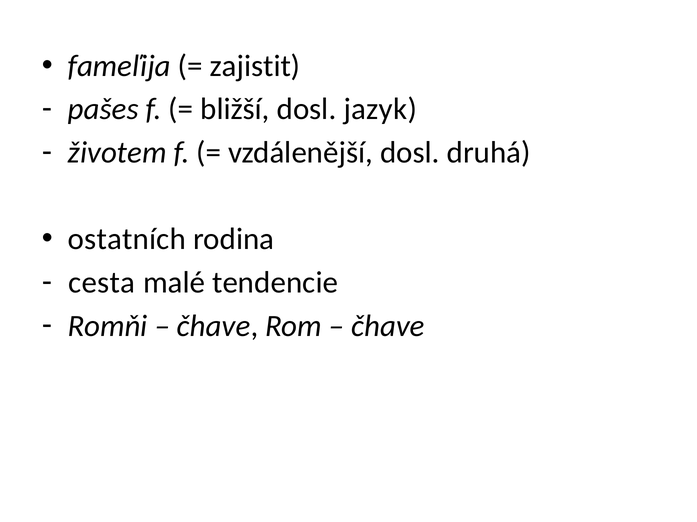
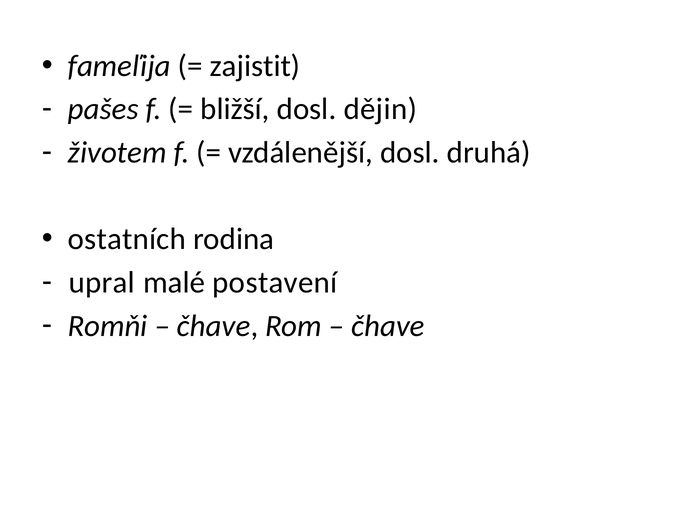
jazyk: jazyk -> dějin
cesta: cesta -> upral
tendencie: tendencie -> postavení
